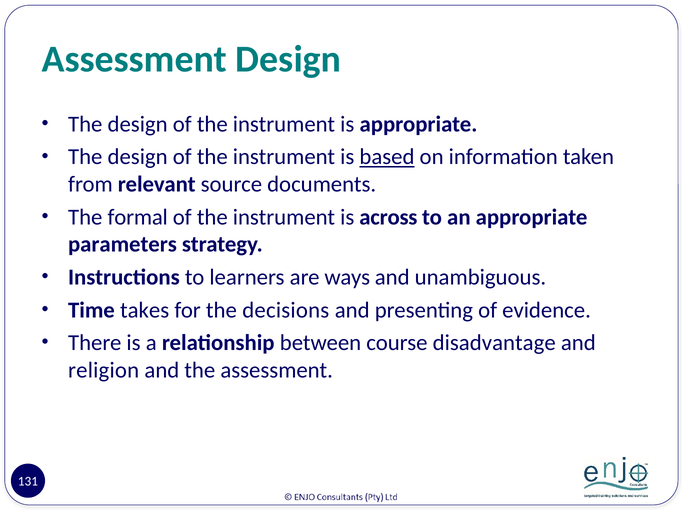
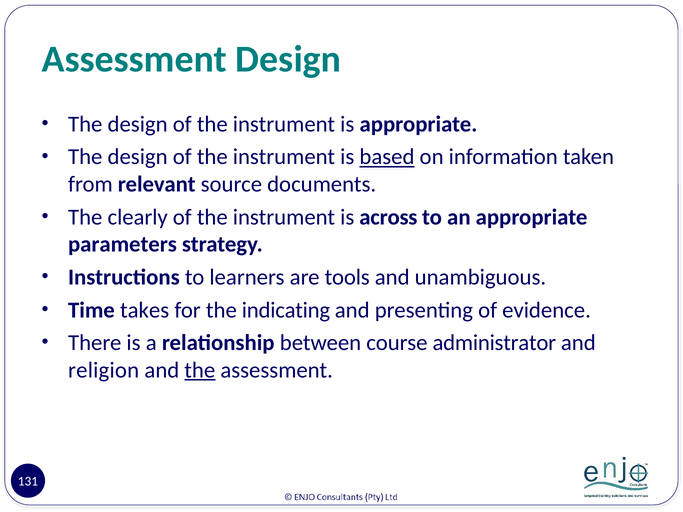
formal: formal -> clearly
ways: ways -> tools
decisions: decisions -> indicating
disadvantage: disadvantage -> administrator
the at (200, 370) underline: none -> present
